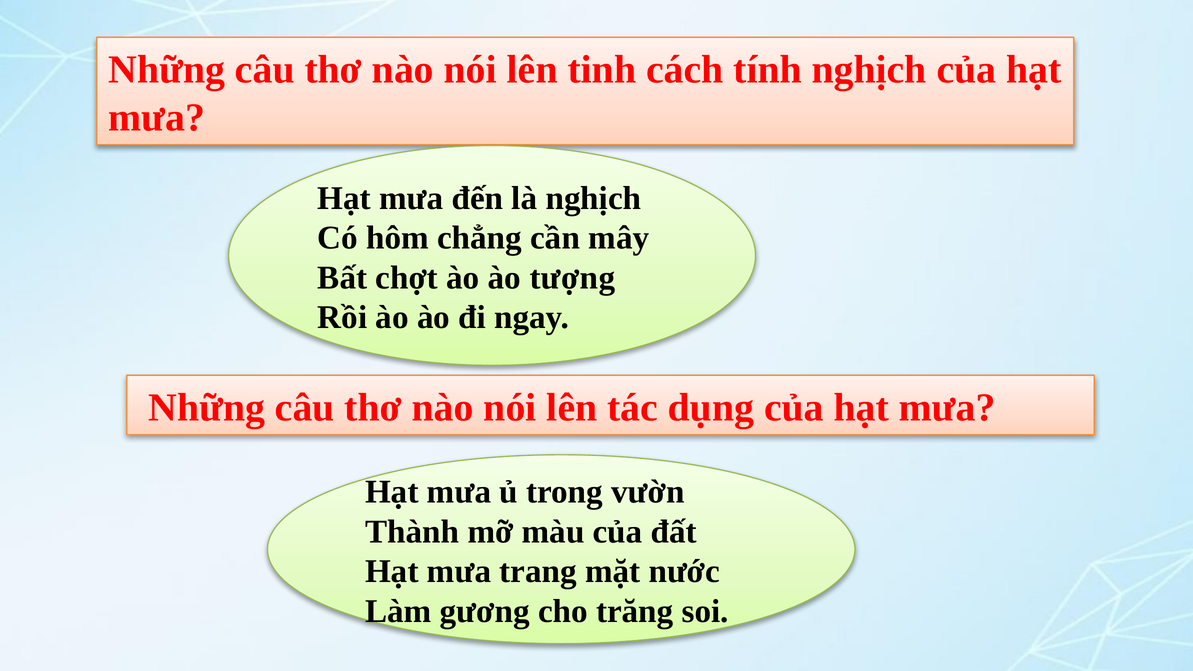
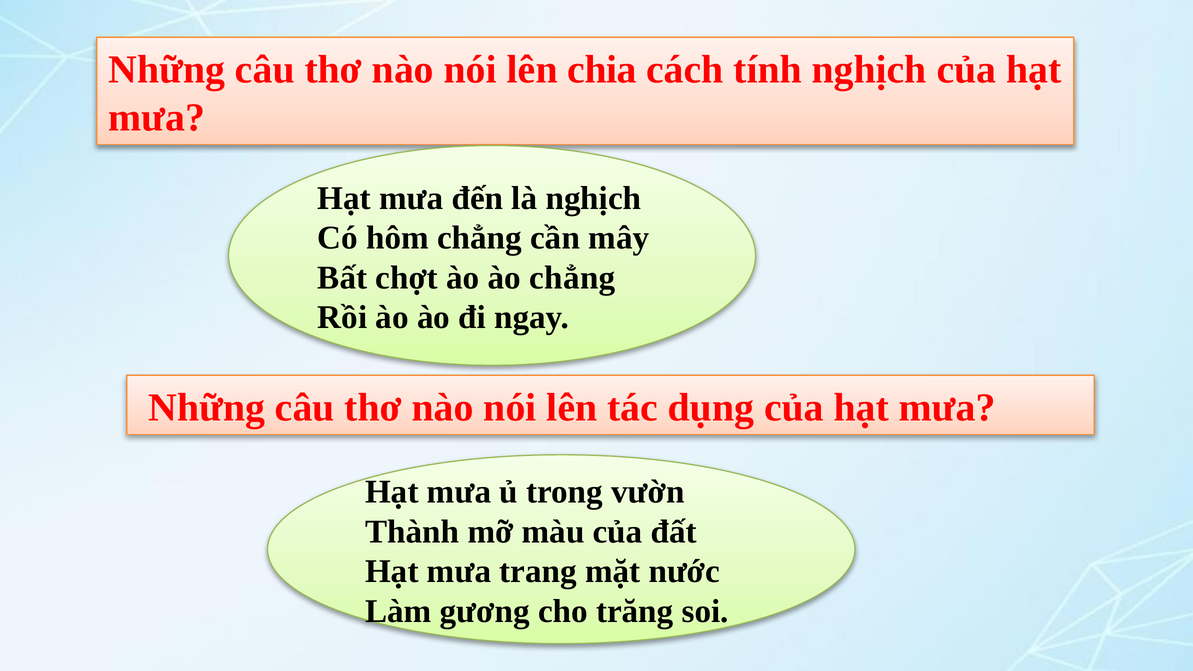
tinh: tinh -> chia
ào tượng: tượng -> chẳng
